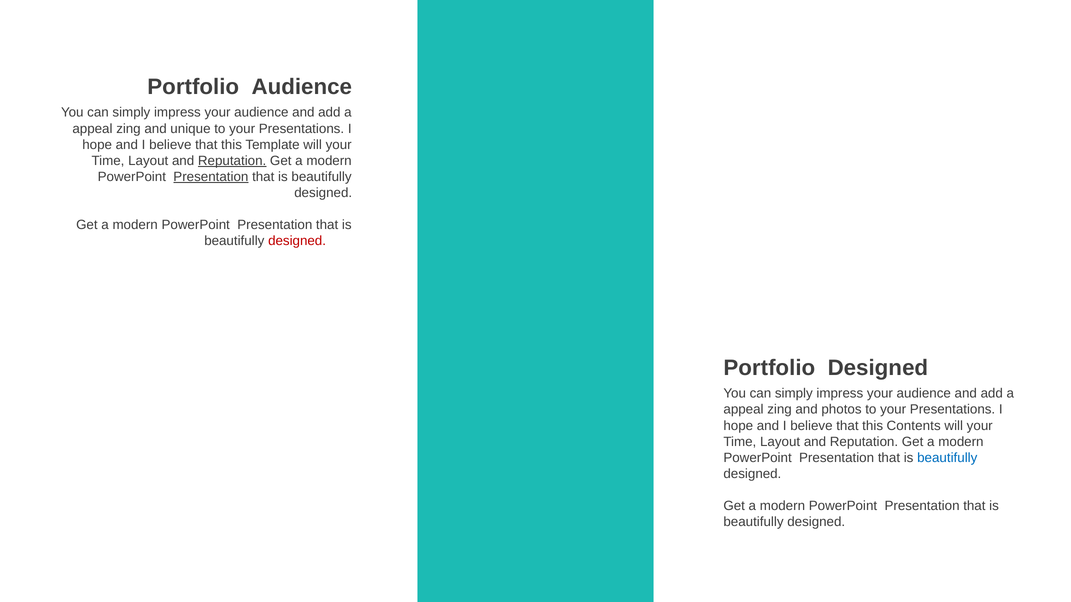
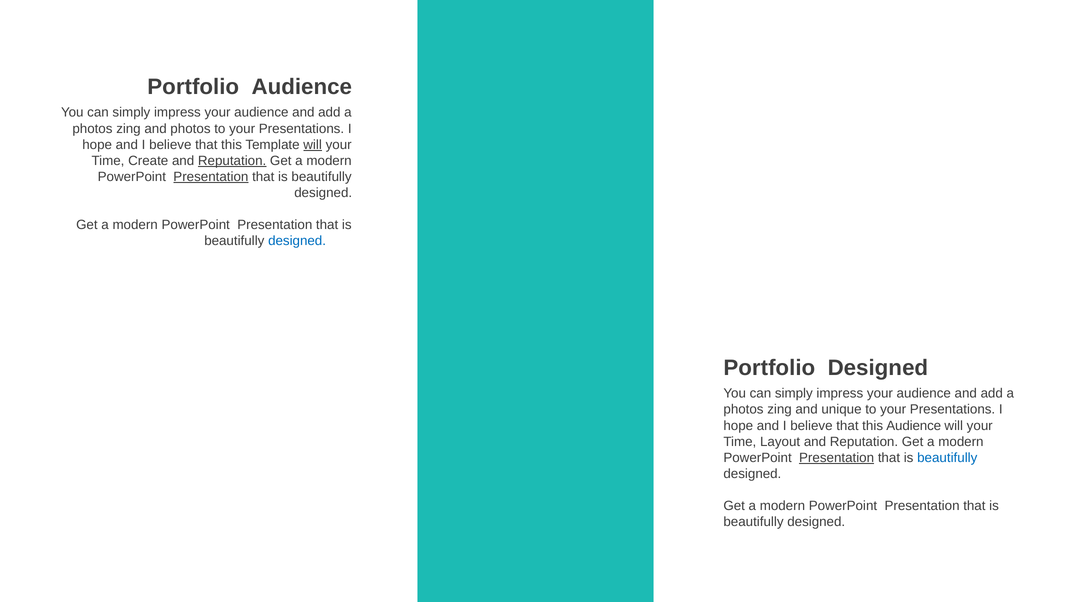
appeal at (92, 129): appeal -> photos
and unique: unique -> photos
will at (313, 145) underline: none -> present
Layout at (148, 161): Layout -> Create
designed at (297, 241) colour: red -> blue
appeal at (743, 410): appeal -> photos
photos: photos -> unique
this Contents: Contents -> Audience
Presentation at (837, 458) underline: none -> present
